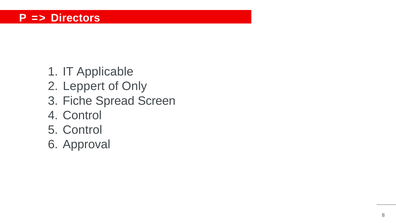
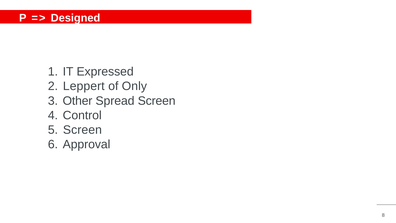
Directors: Directors -> Designed
Applicable: Applicable -> Expressed
Fiche: Fiche -> Other
Control at (82, 130): Control -> Screen
